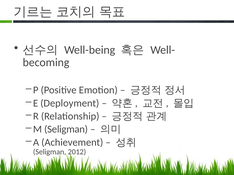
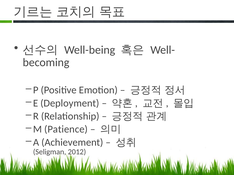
M Seligman: Seligman -> Patience
